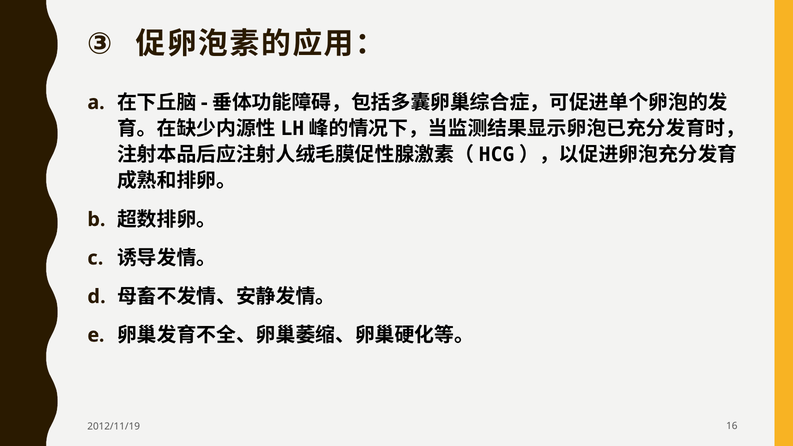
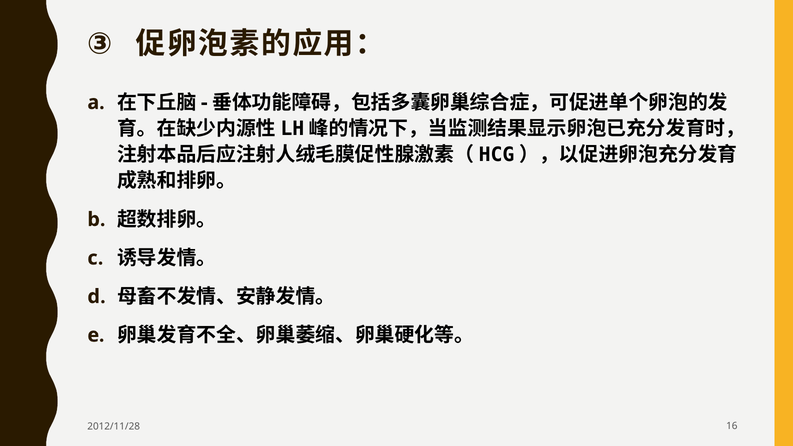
2012/11/19: 2012/11/19 -> 2012/11/28
